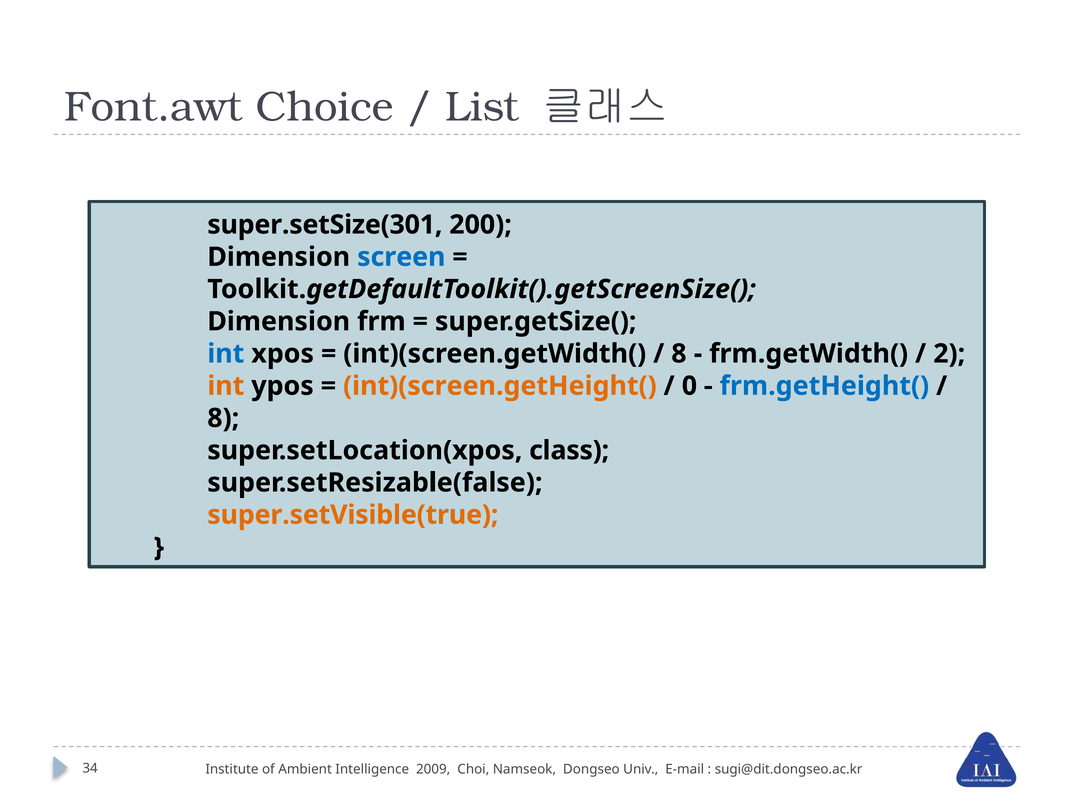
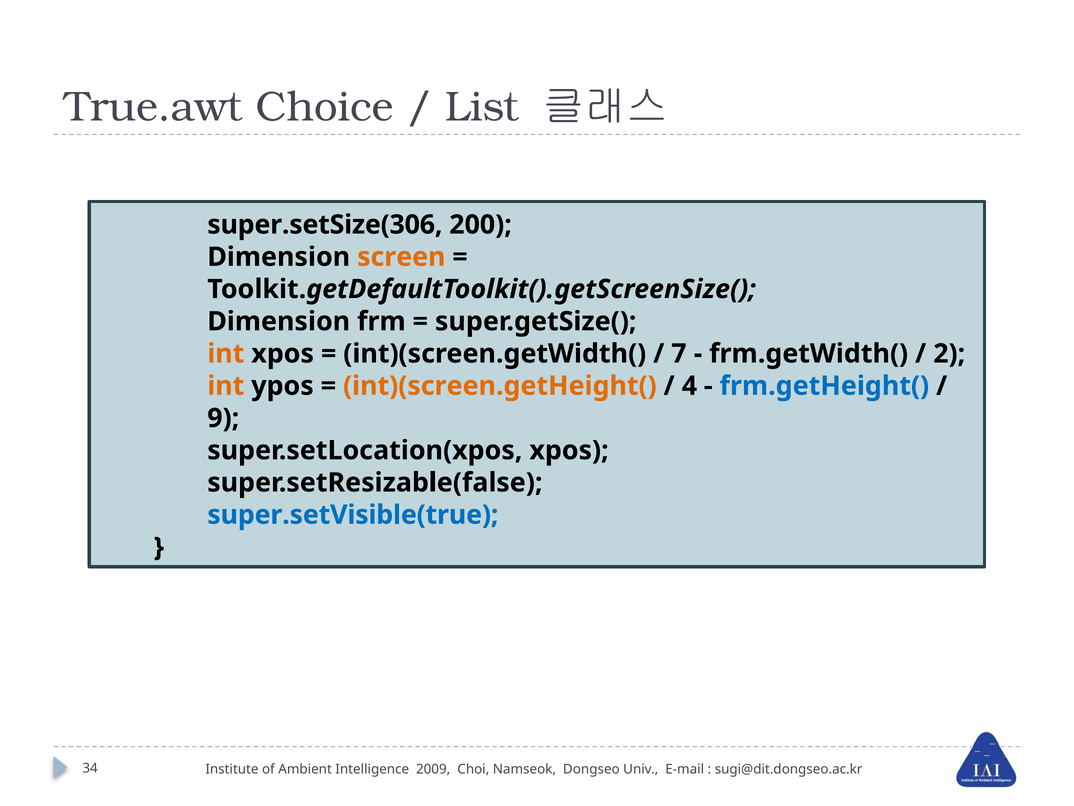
Font.awt: Font.awt -> True.awt
super.setSize(301: super.setSize(301 -> super.setSize(306
screen colour: blue -> orange
int at (226, 353) colour: blue -> orange
8 at (679, 353): 8 -> 7
0: 0 -> 4
8 at (223, 418): 8 -> 9
super.setLocation(xpos class: class -> xpos
super.setVisible(true colour: orange -> blue
